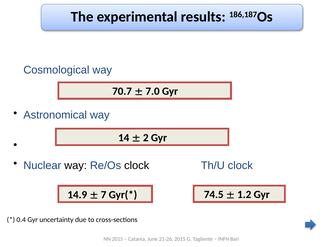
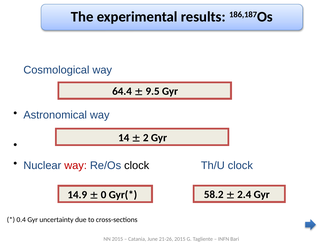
70.7: 70.7 -> 64.4
7.0: 7.0 -> 9.5
way at (76, 166) colour: black -> red
74.5: 74.5 -> 58.2
1.2: 1.2 -> 2.4
7: 7 -> 0
